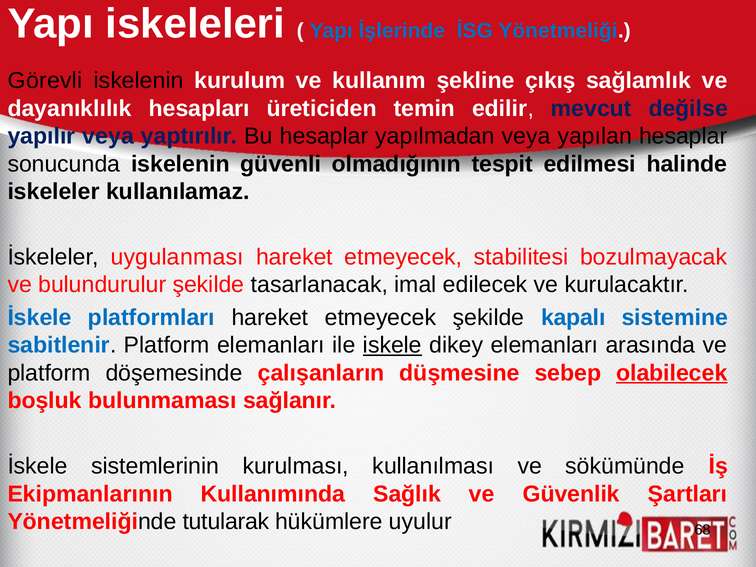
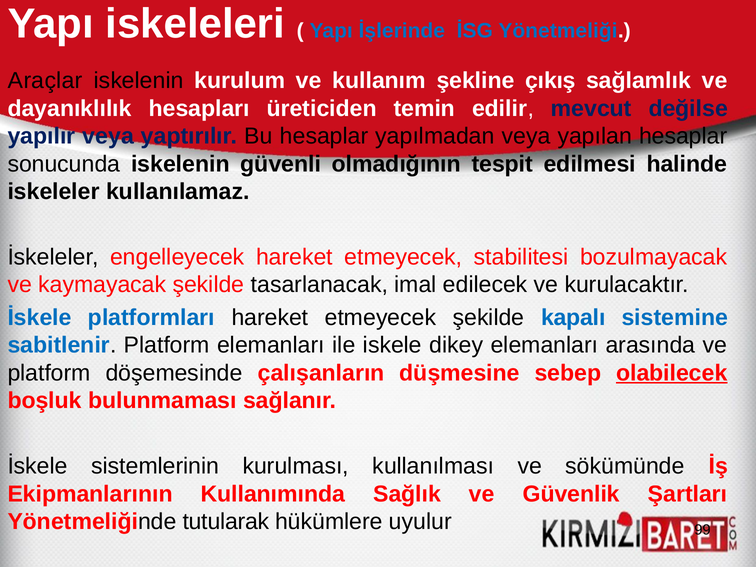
Görevli: Görevli -> Araçlar
uygulanması: uygulanması -> engelleyecek
bulundurulur: bulundurulur -> kaymayacak
iskele underline: present -> none
68: 68 -> 99
